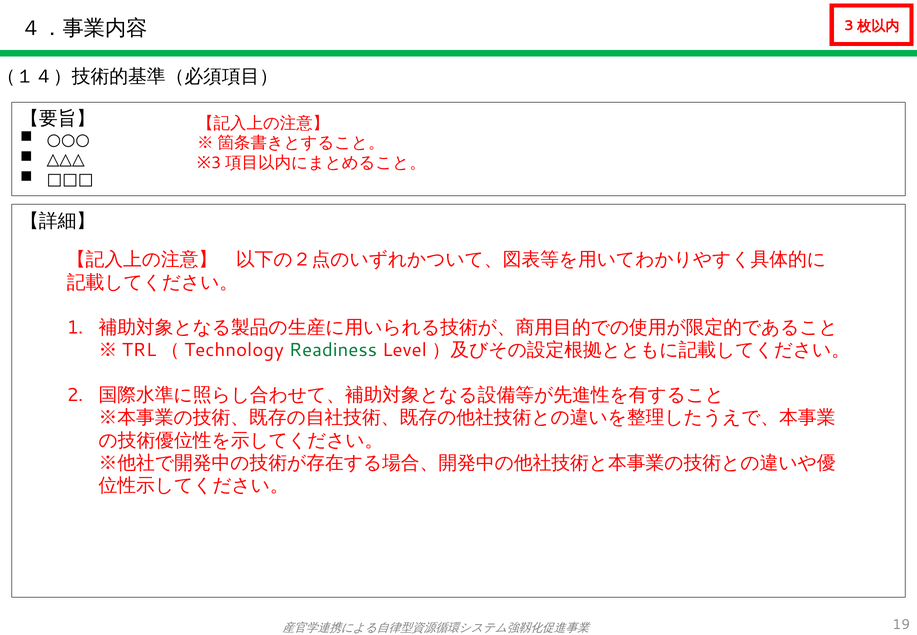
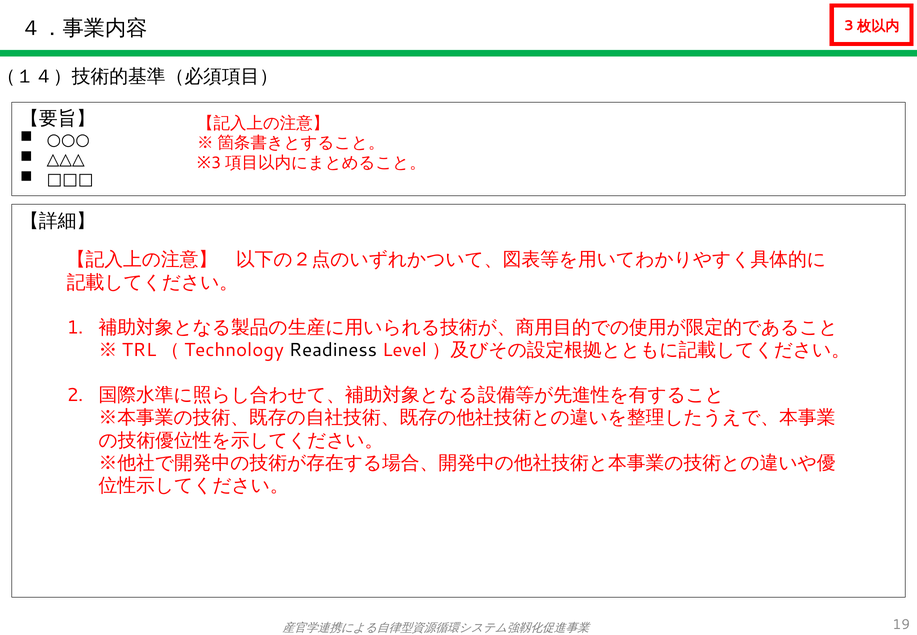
Readiness colour: green -> black
